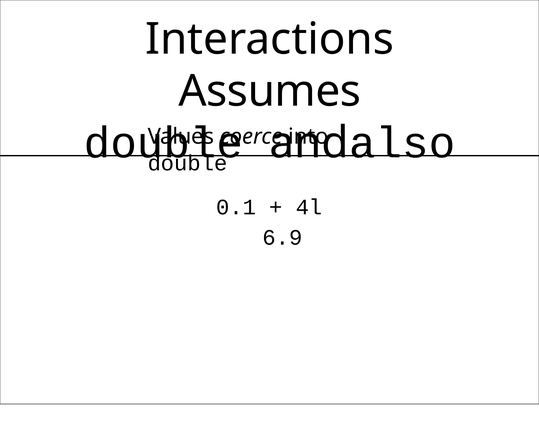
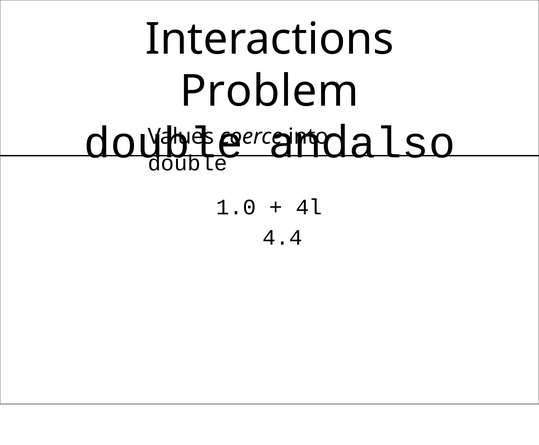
Assumes: Assumes -> Problem
0.1: 0.1 -> 1.0
6.9: 6.9 -> 4.4
